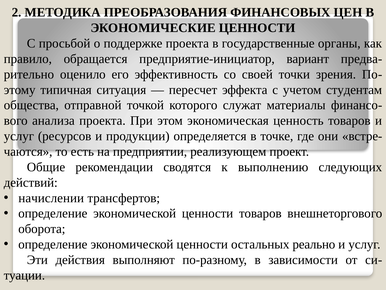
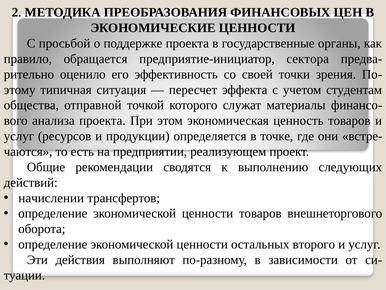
вариант: вариант -> сектора
реально: реально -> второго
